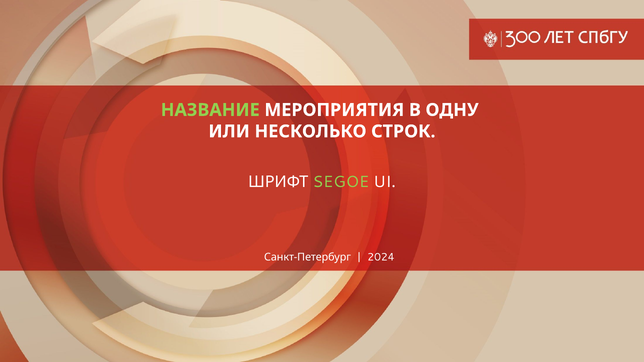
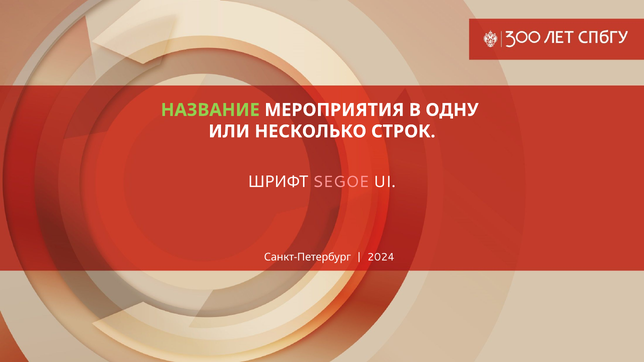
SEGOE colour: light green -> pink
